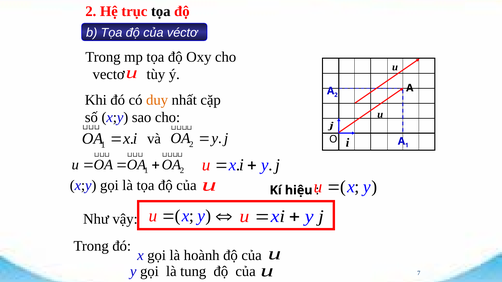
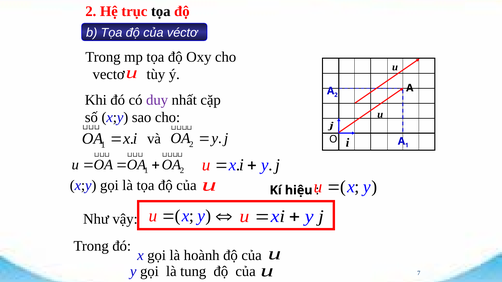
duy colour: orange -> purple
